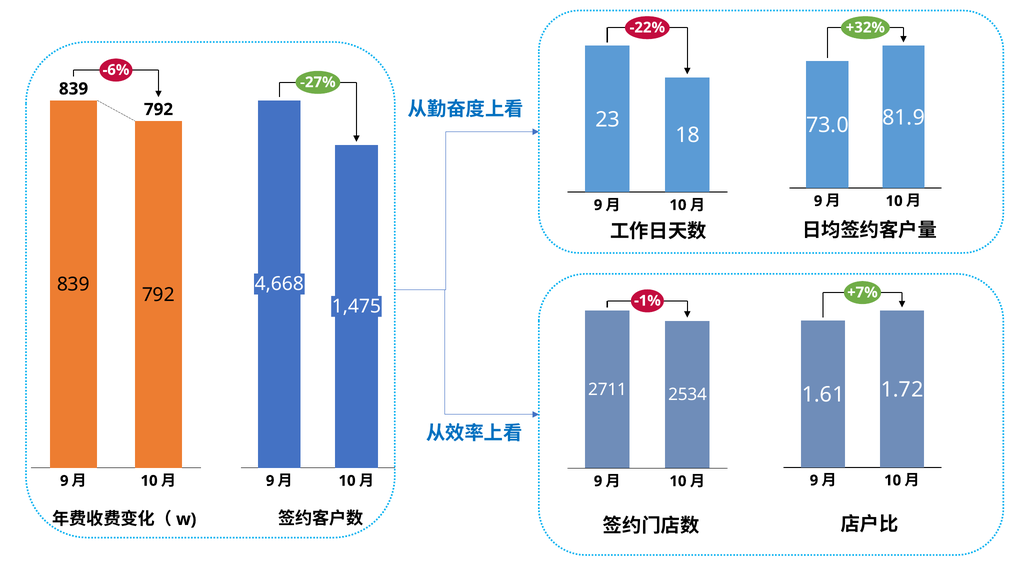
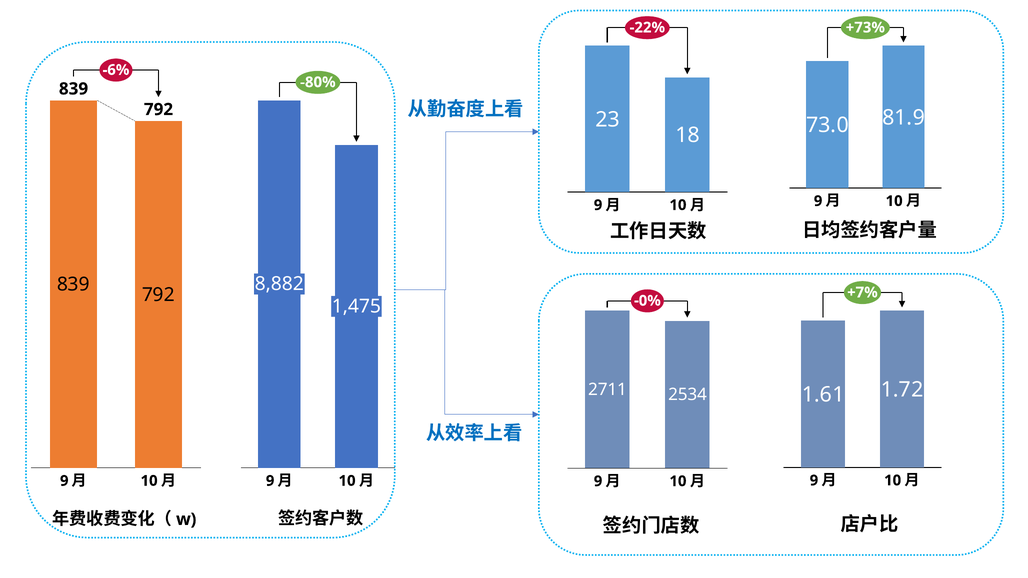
+32%: +32% -> +73%
-27%: -27% -> -80%
4,668: 4,668 -> 8,882
-1%: -1% -> -0%
